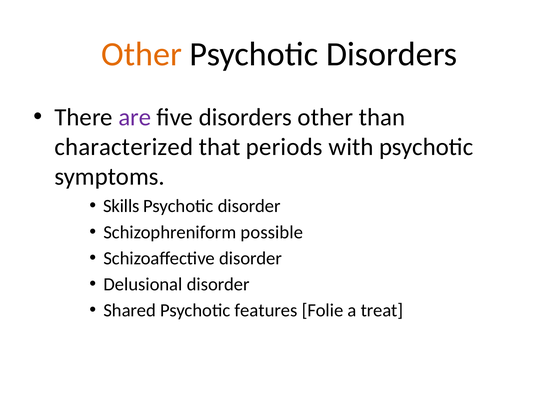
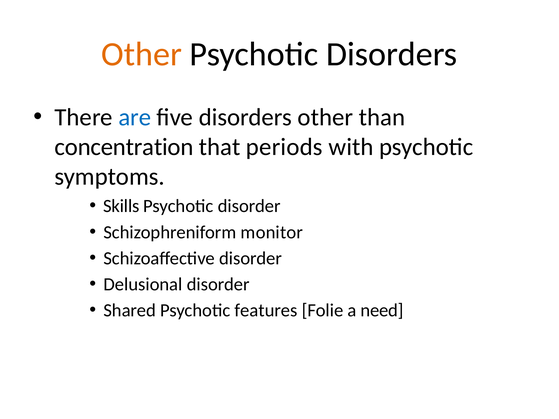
are colour: purple -> blue
characterized: characterized -> concentration
possible: possible -> monitor
treat: treat -> need
